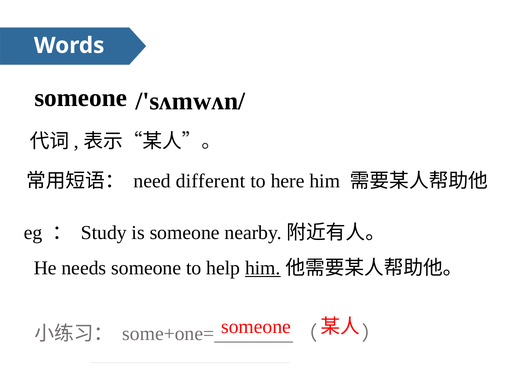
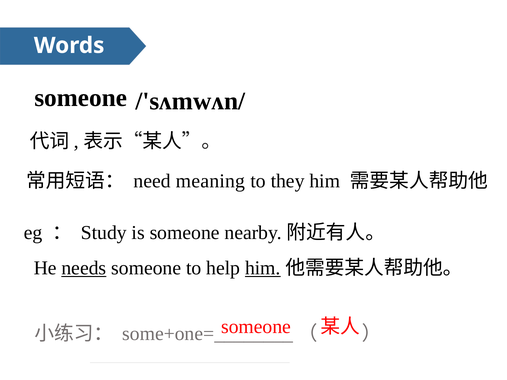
different: different -> meaning
here: here -> they
needs underline: none -> present
